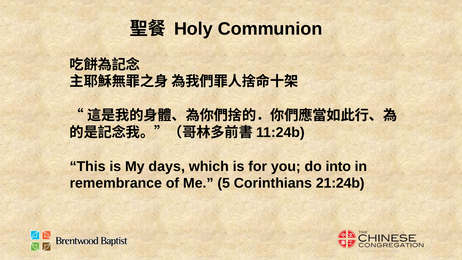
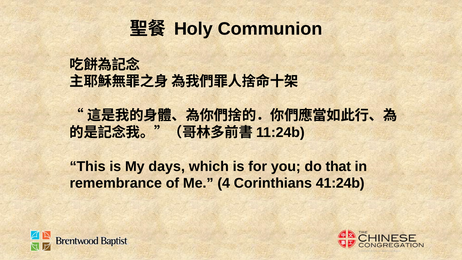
into: into -> that
5: 5 -> 4
21:24b: 21:24b -> 41:24b
